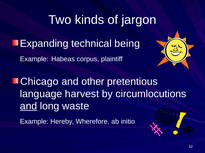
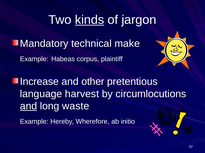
kinds underline: none -> present
Expanding: Expanding -> Mandatory
being: being -> make
Chicago: Chicago -> Increase
